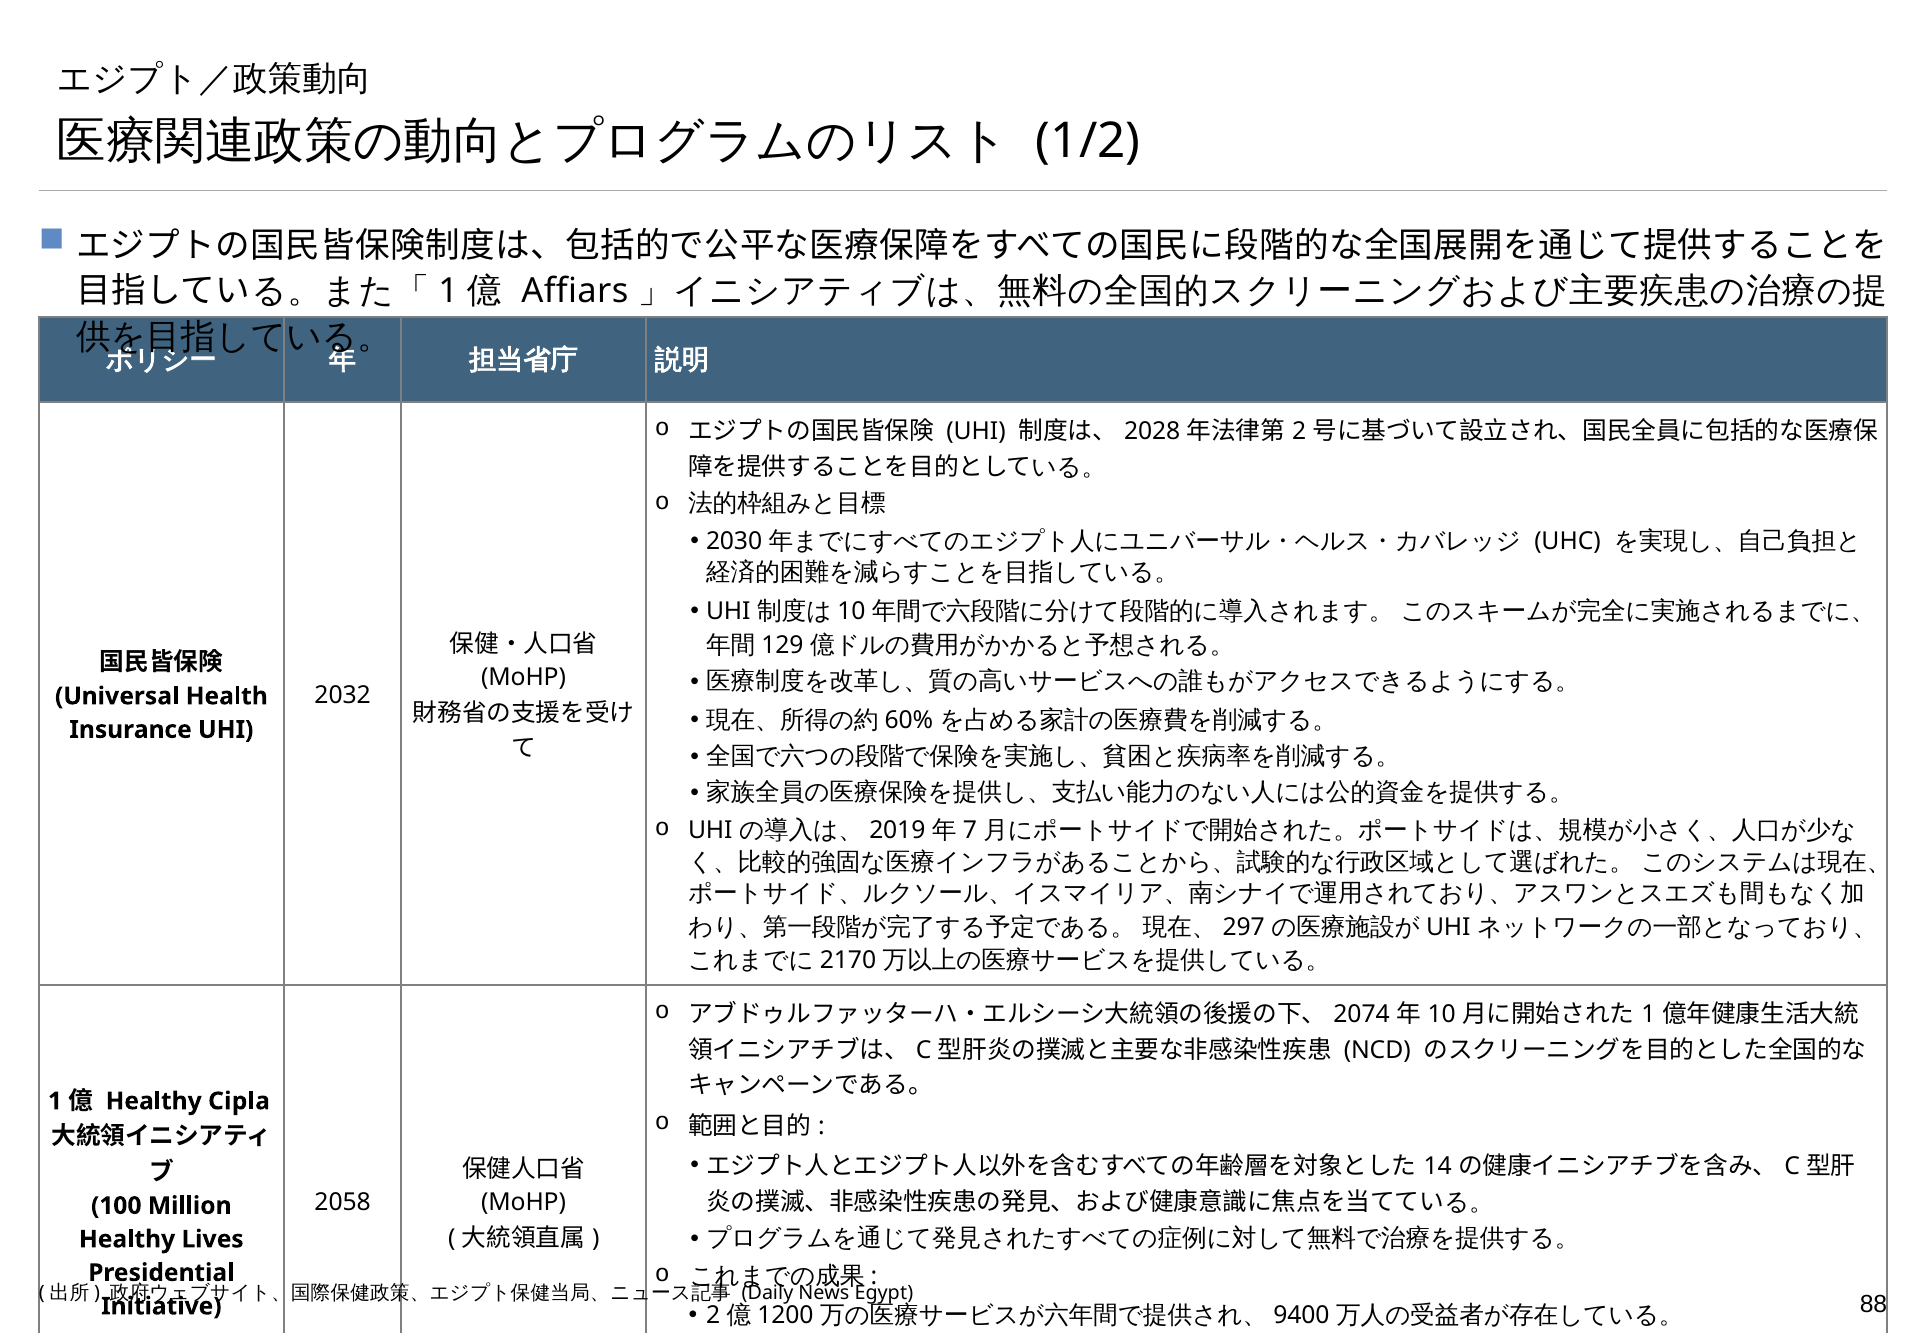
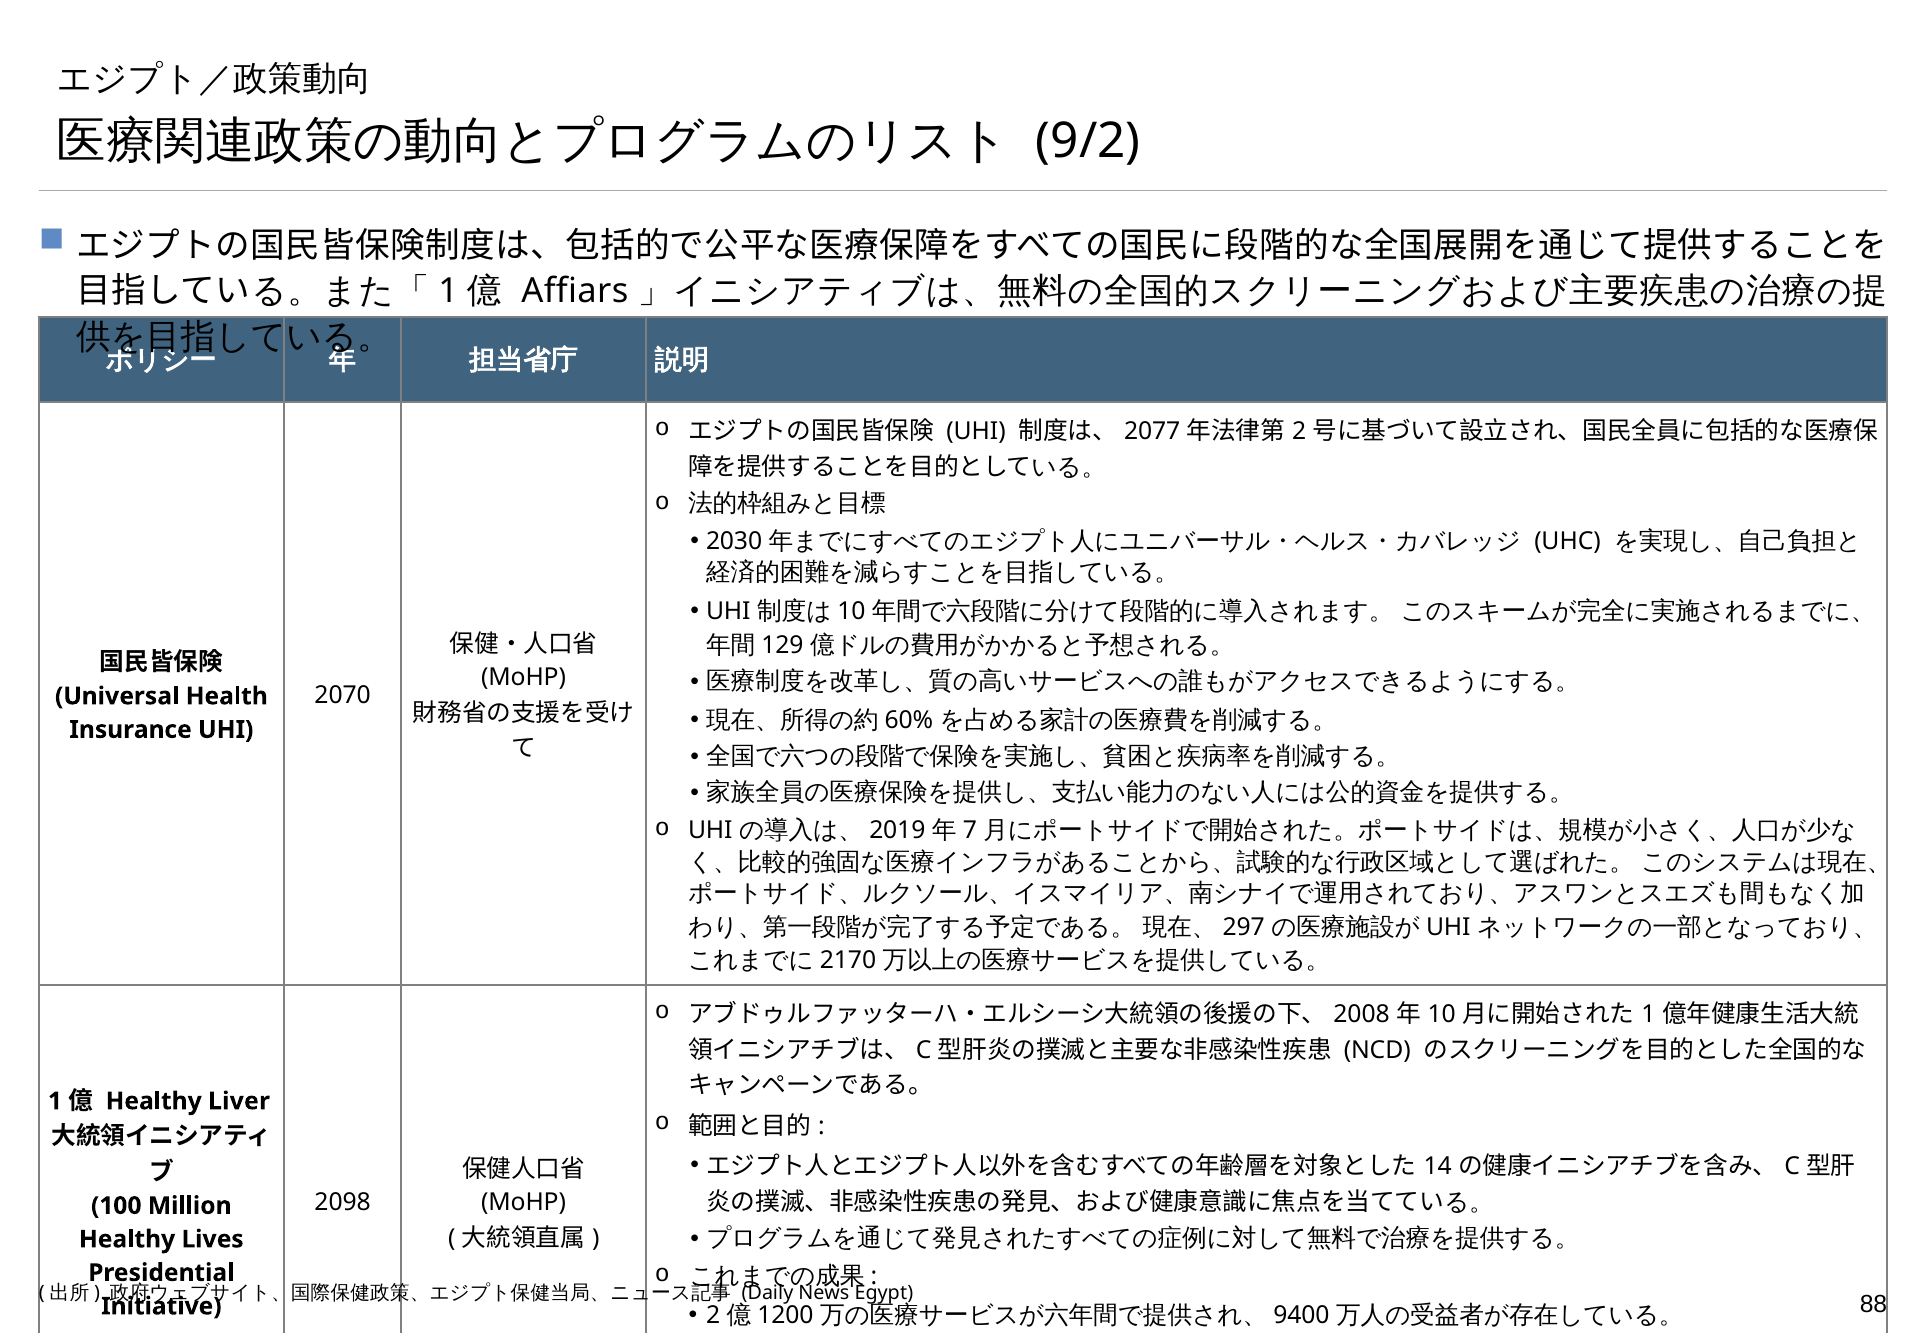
1/2: 1/2 -> 9/2
2028: 2028 -> 2077
2032: 2032 -> 2070
2074: 2074 -> 2008
Cipla: Cipla -> Liver
2058: 2058 -> 2098
